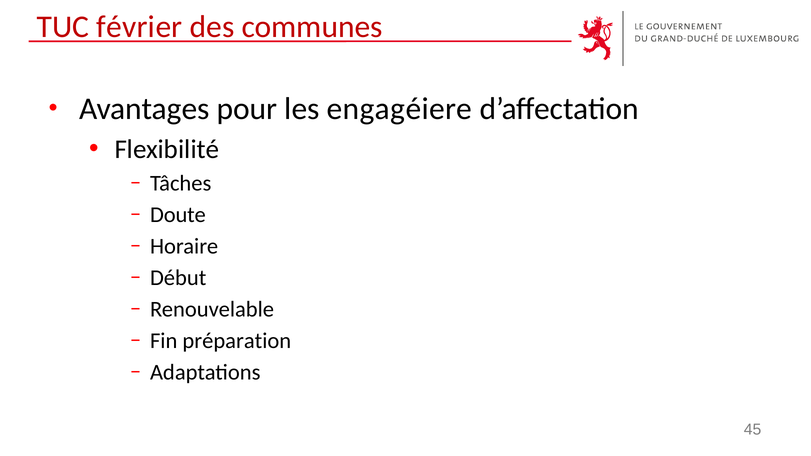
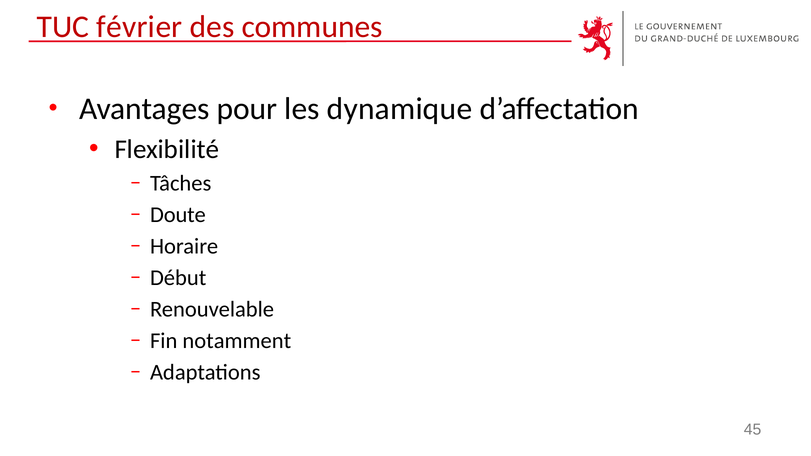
engagéiere: engagéiere -> dynamique
préparation: préparation -> notamment
